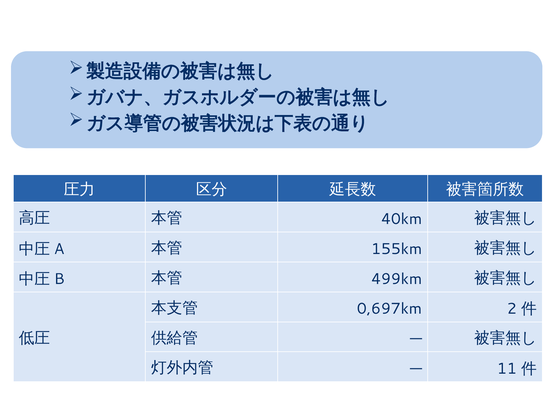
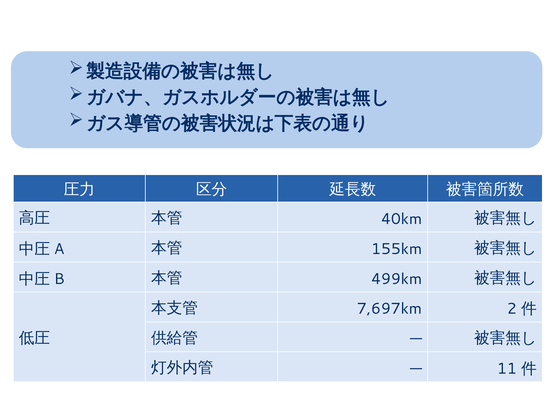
0,697km: 0,697km -> 7,697km
